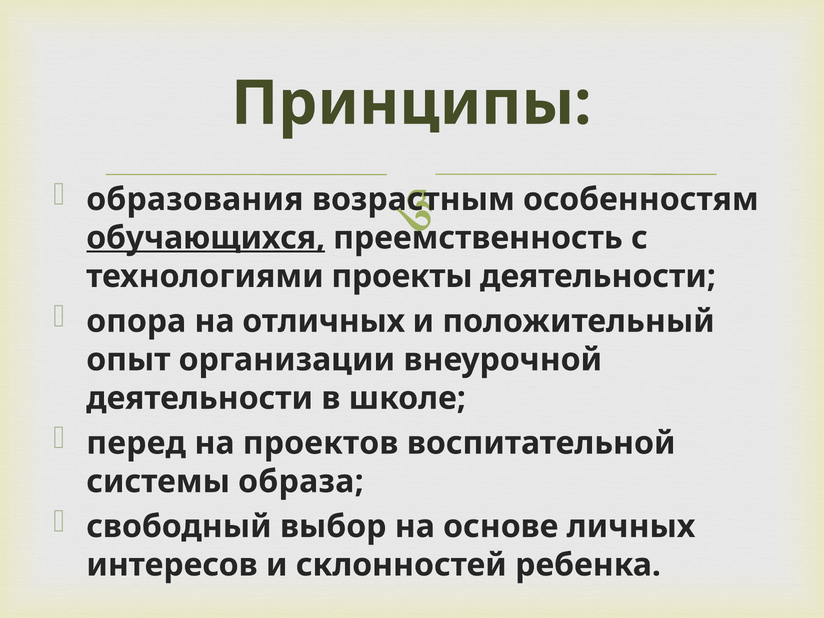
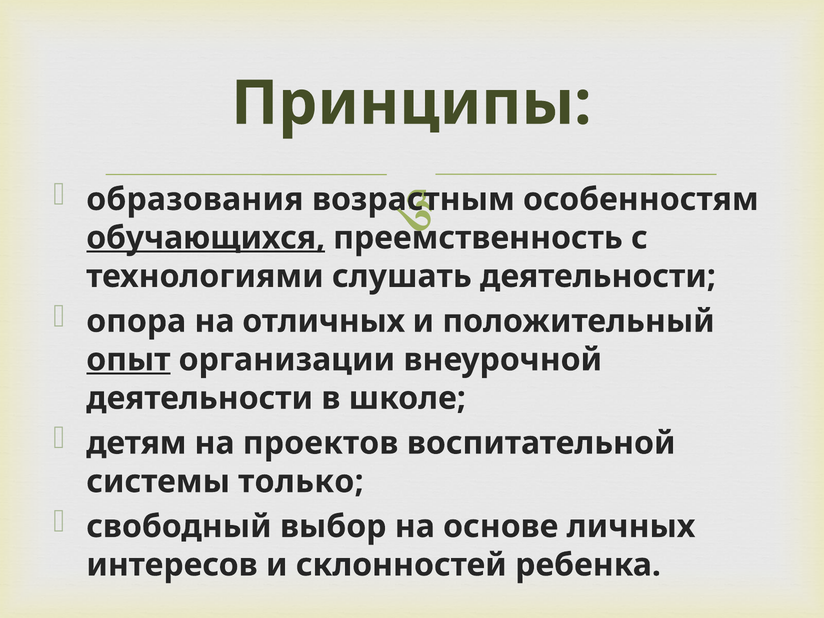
проекты: проекты -> слушать
опыт underline: none -> present
перед: перед -> детям
образа: образа -> только
